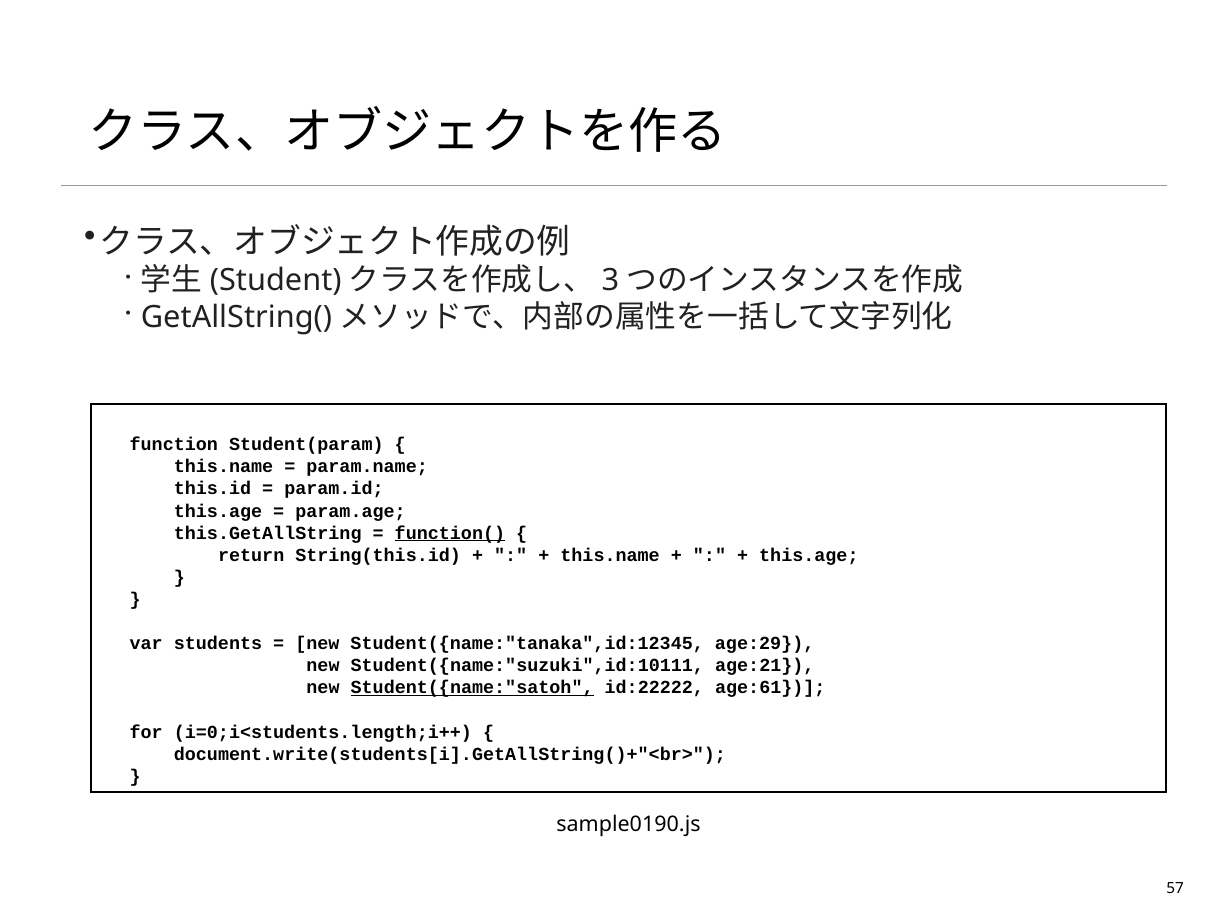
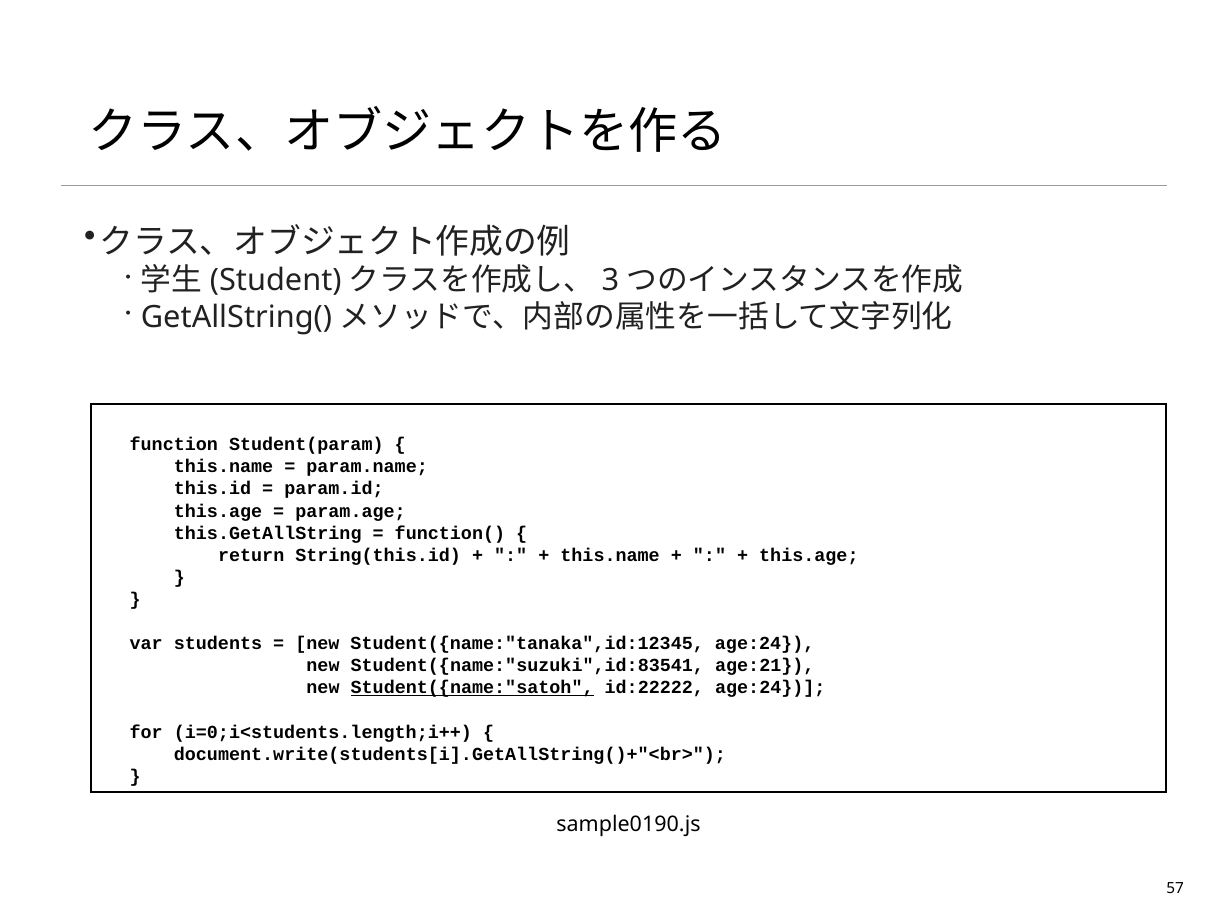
function( underline: present -> none
Student({name:"tanaka",id:12345 age:29: age:29 -> age:24
Student({name:"suzuki",id:10111: Student({name:"suzuki",id:10111 -> Student({name:"suzuki",id:83541
id:22222 age:61: age:61 -> age:24
